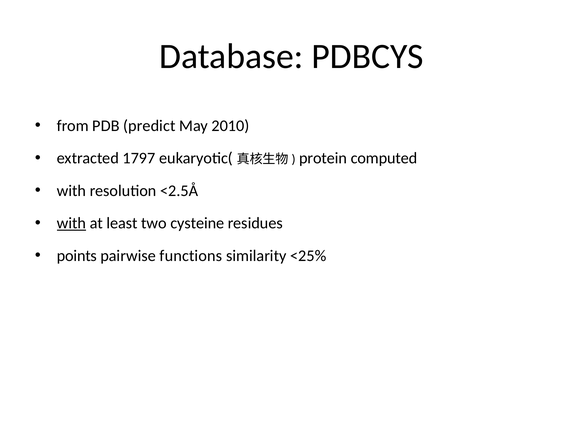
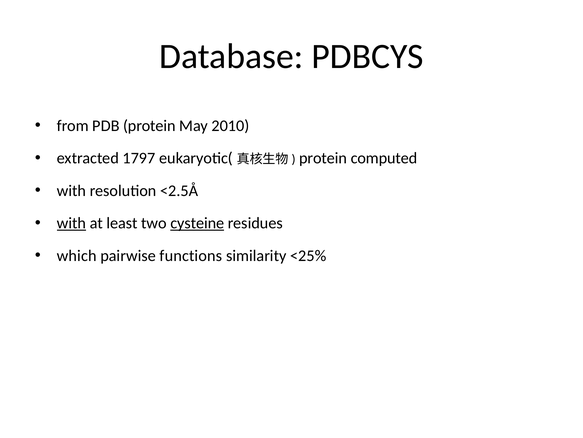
PDB predict: predict -> protein
cysteine underline: none -> present
points: points -> which
